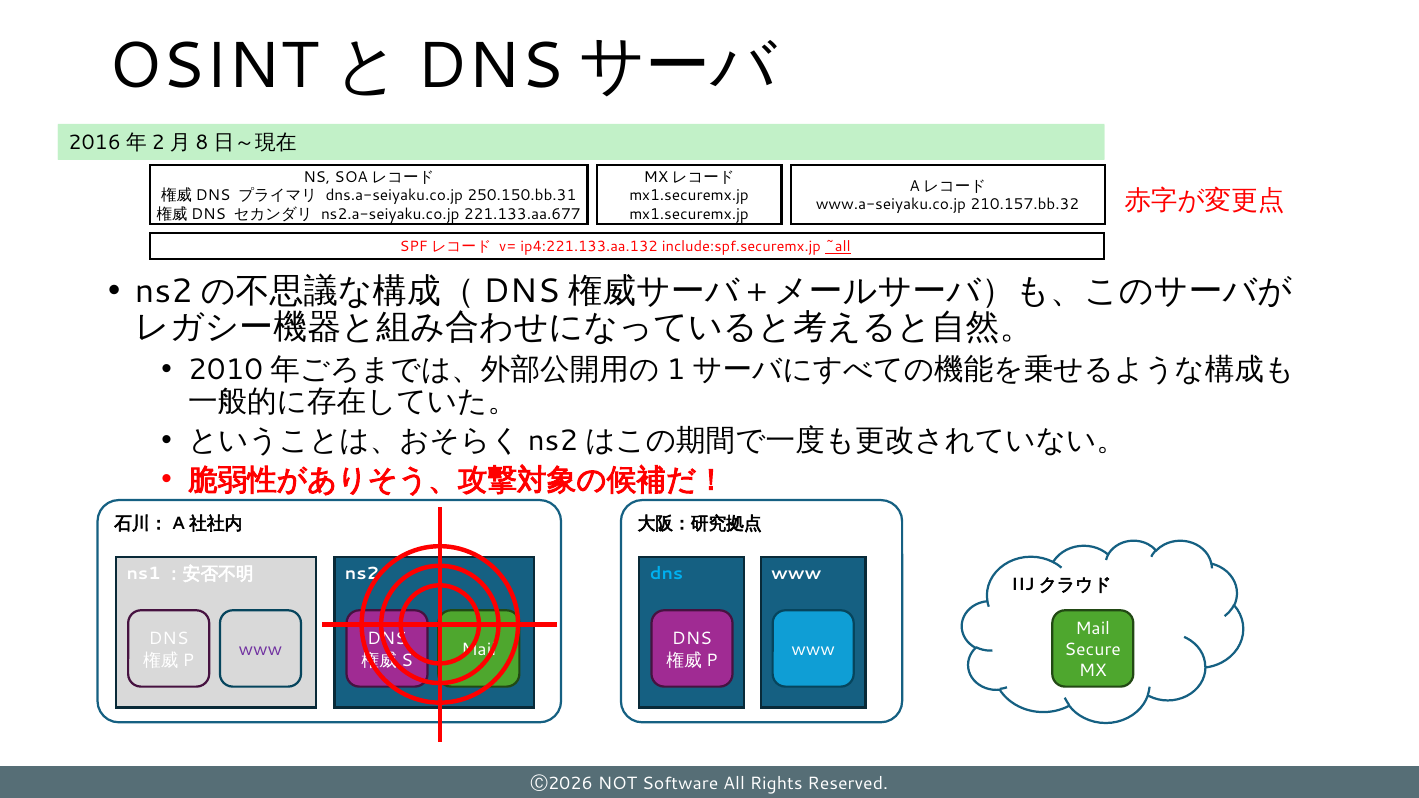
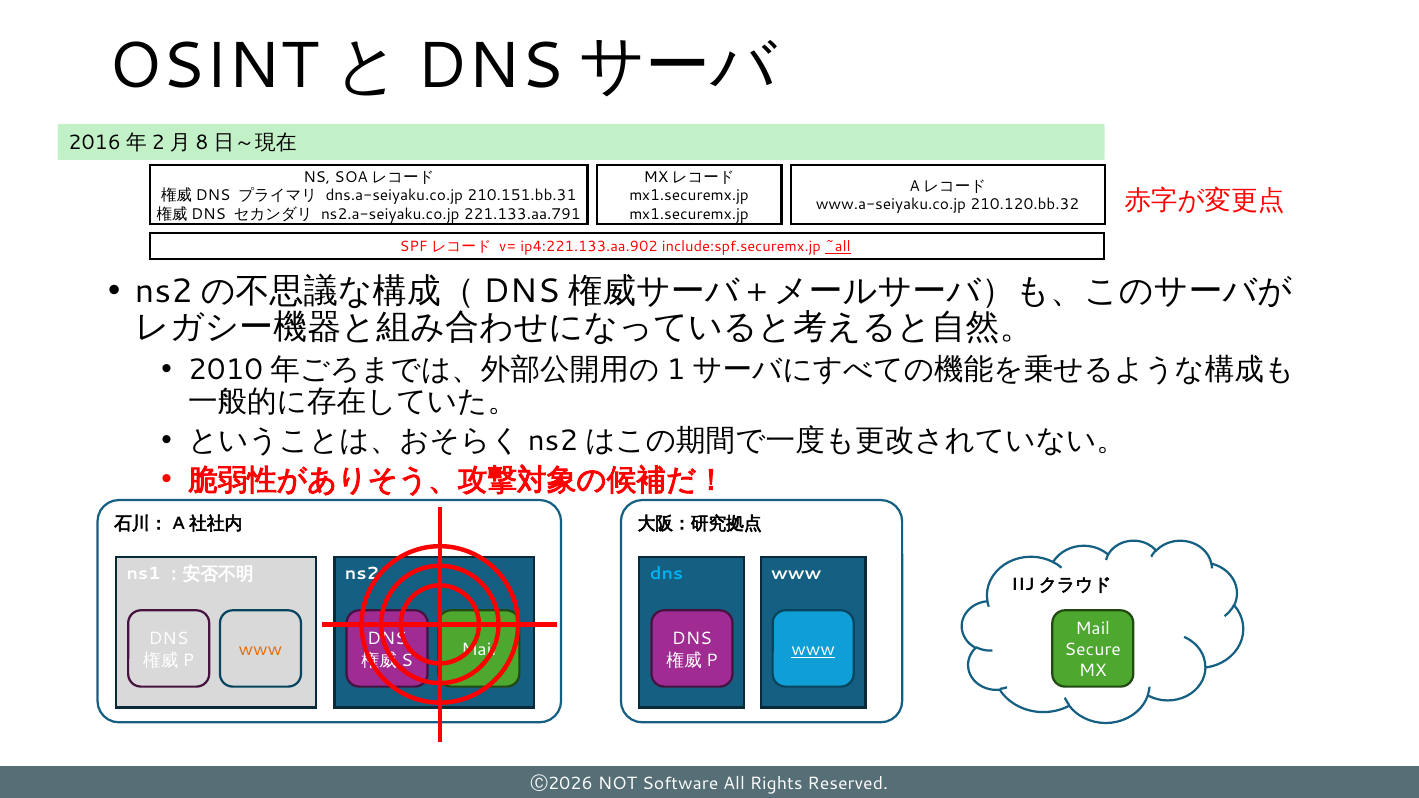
250.150.bb.31: 250.150.bb.31 -> 210.151.bb.31
210.157.bb.32: 210.157.bb.32 -> 210.120.bb.32
221.133.aa.677: 221.133.aa.677 -> 221.133.aa.791
ip4:221.133.aa.132: ip4:221.133.aa.132 -> ip4:221.133.aa.902
www at (260, 650) colour: purple -> orange
www at (813, 650) underline: none -> present
